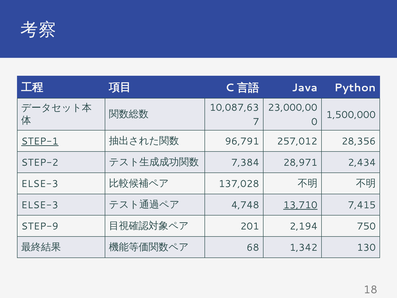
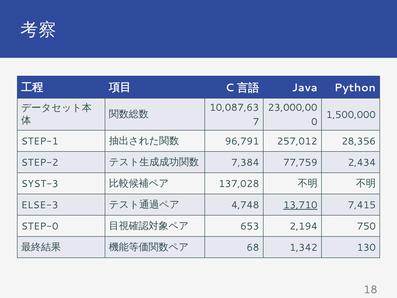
STEP-1 underline: present -> none
28,971: 28,971 -> 77,759
ELSE-3 at (40, 184): ELSE-3 -> SYST-3
STEP-9: STEP-9 -> STEP-0
201: 201 -> 653
